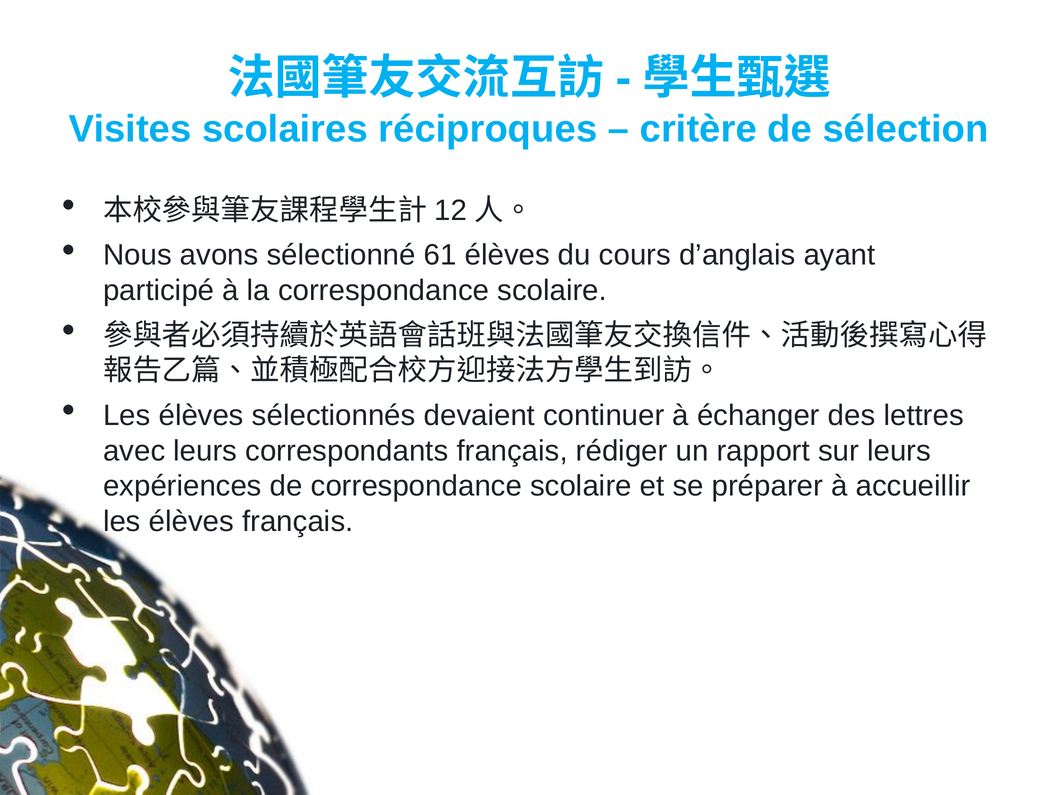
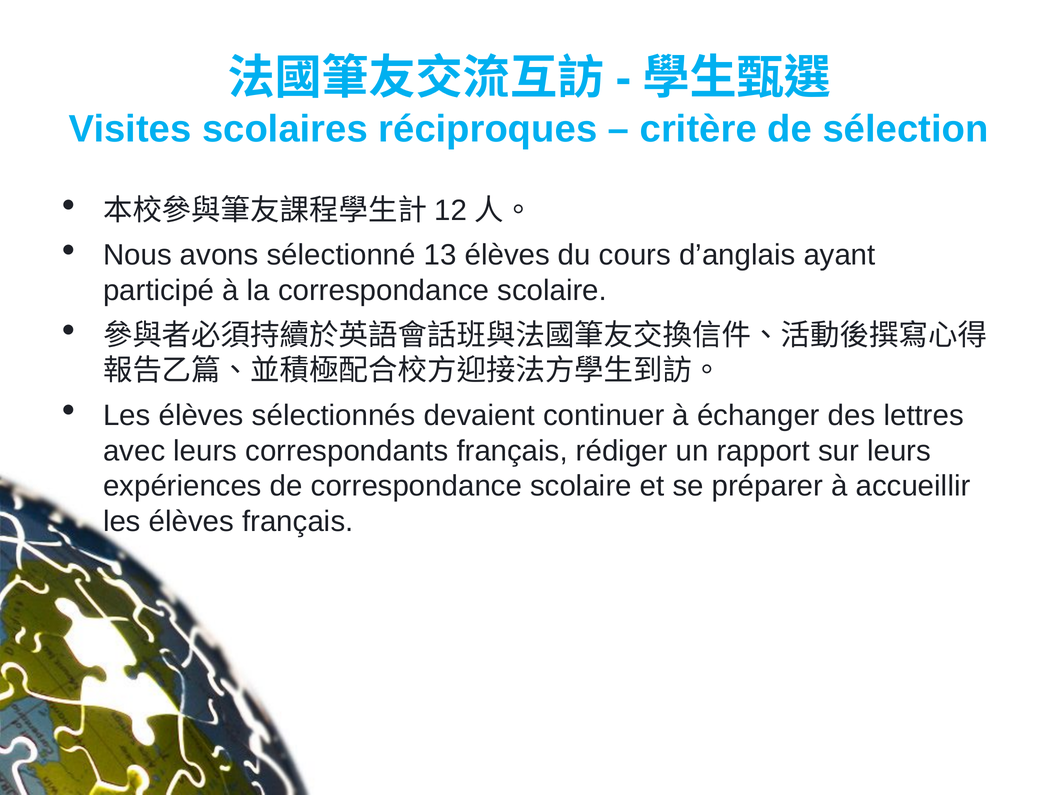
61: 61 -> 13
